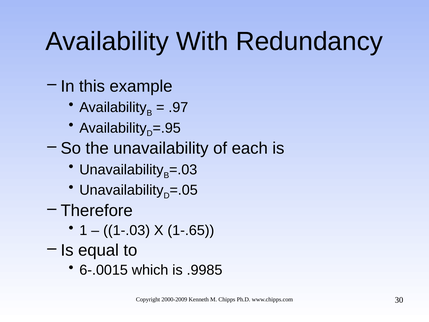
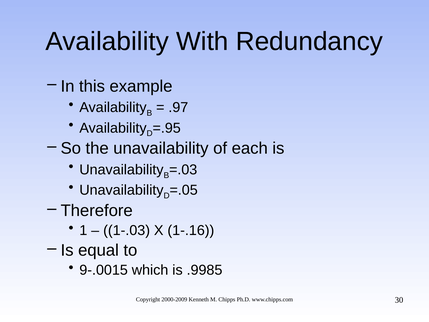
1-.65: 1-.65 -> 1-.16
6-.0015: 6-.0015 -> 9-.0015
